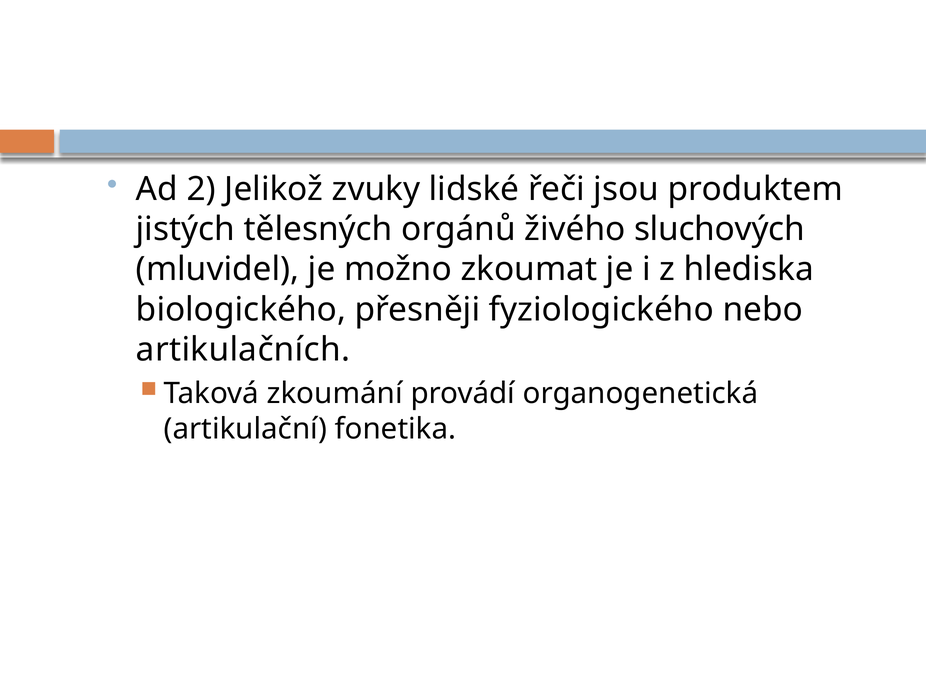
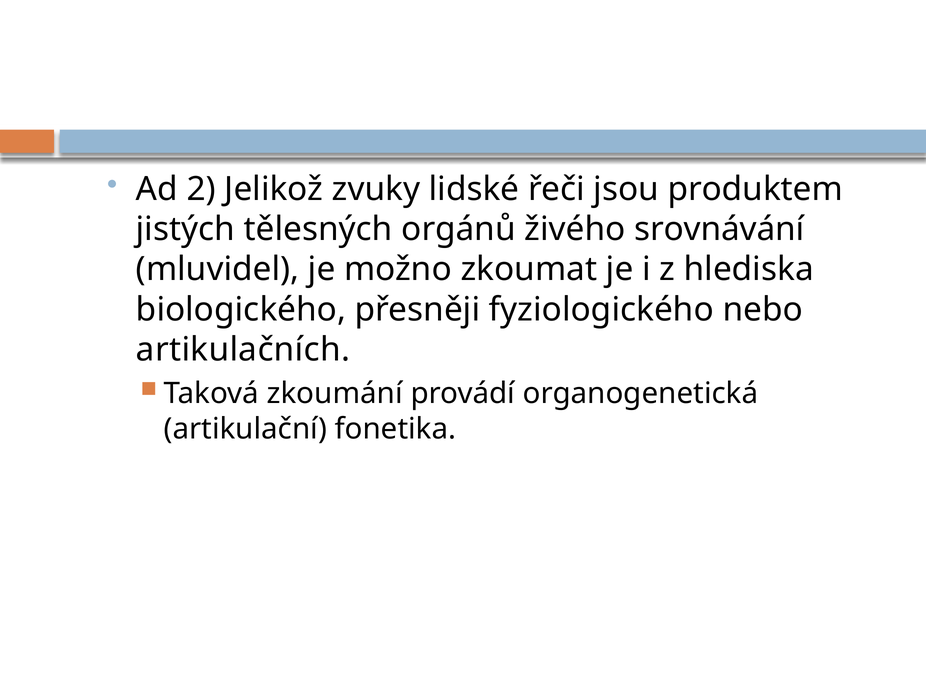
sluchových: sluchových -> srovnávání
